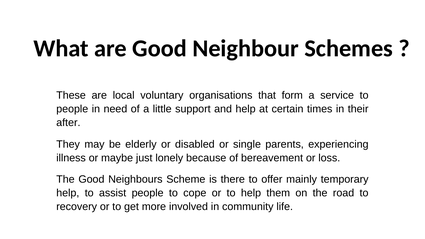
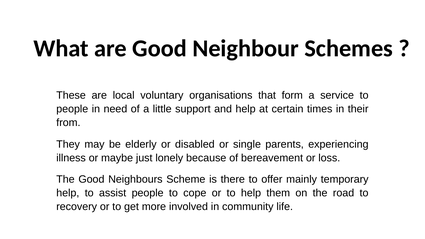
after: after -> from
